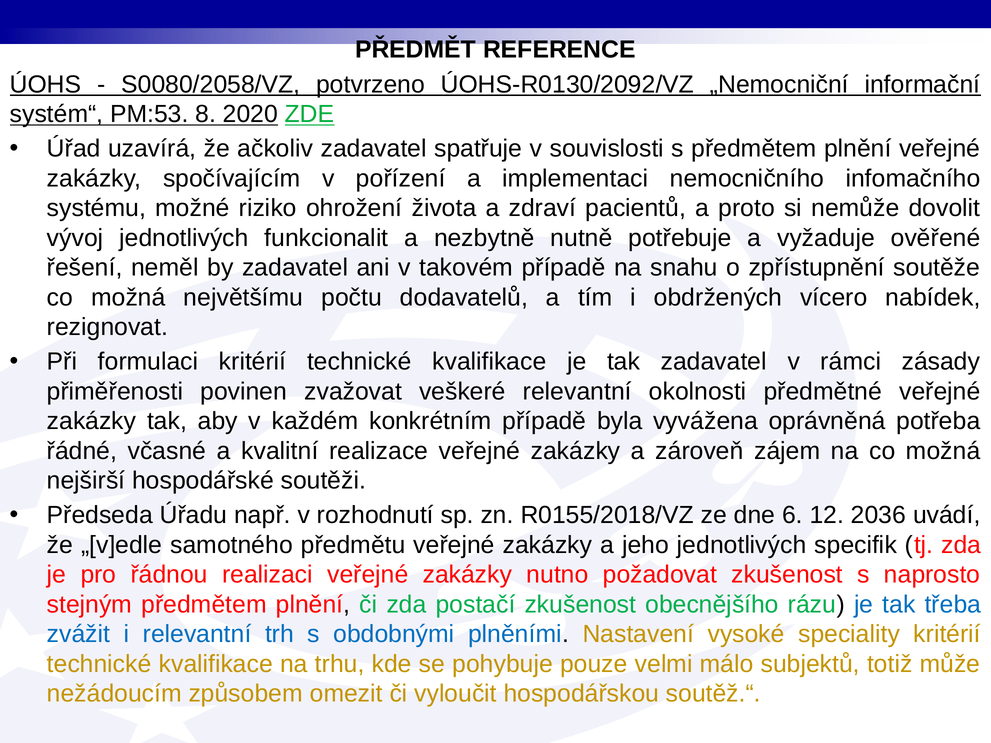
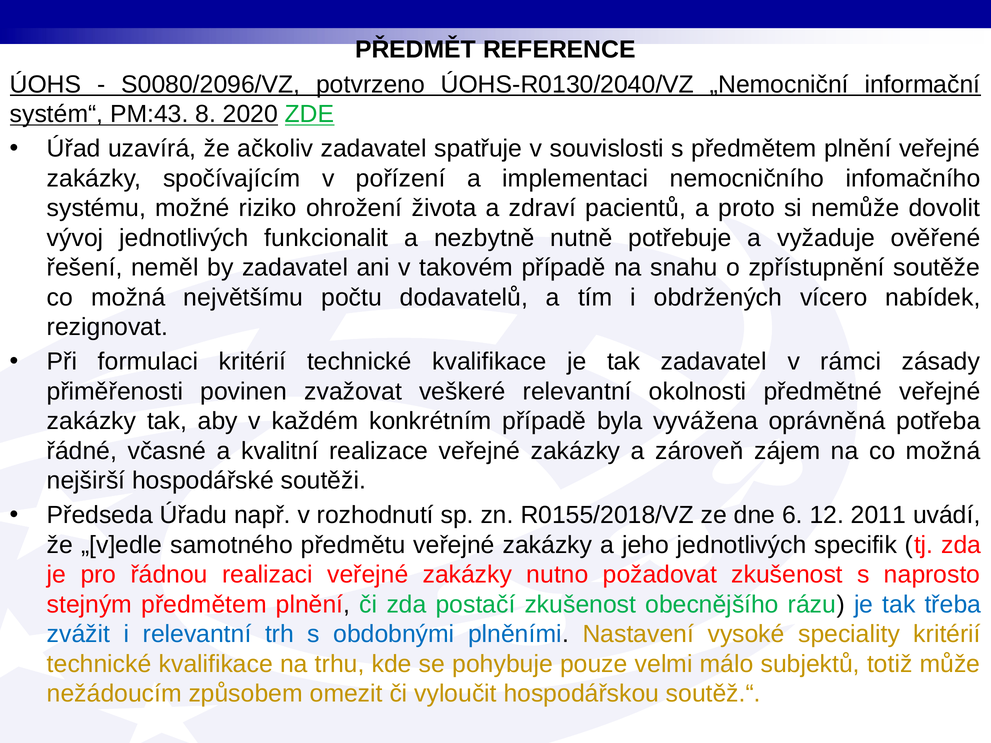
S0080/2058/VZ: S0080/2058/VZ -> S0080/2096/VZ
ÚOHS-R0130/2092/VZ: ÚOHS-R0130/2092/VZ -> ÚOHS-R0130/2040/VZ
PM:53: PM:53 -> PM:43
2036: 2036 -> 2011
